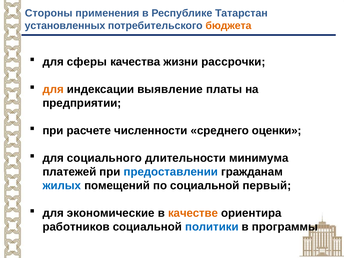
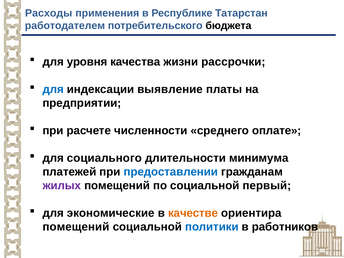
Стороны: Стороны -> Расходы
установленных: установленных -> работодателем
бюджета colour: orange -> black
сферы: сферы -> уровня
для at (53, 89) colour: orange -> blue
оценки: оценки -> оплате
жилых colour: blue -> purple
работников at (76, 227): работников -> помещений
программы: программы -> работников
